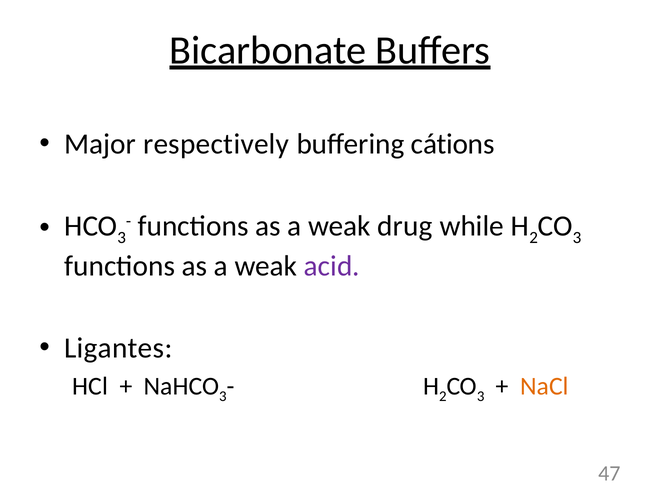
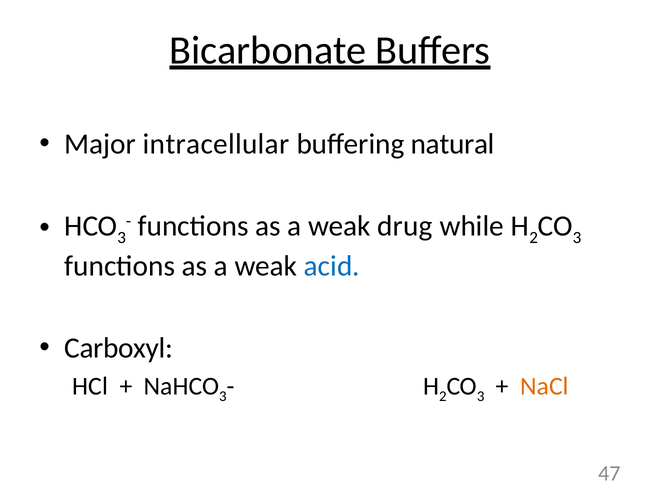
respectively: respectively -> intracellular
cátions: cátions -> natural
acid colour: purple -> blue
Ligantes: Ligantes -> Carboxyl
